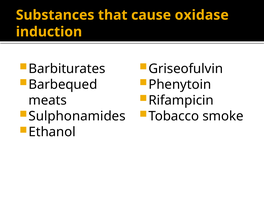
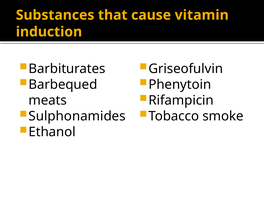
oxidase: oxidase -> vitamin
